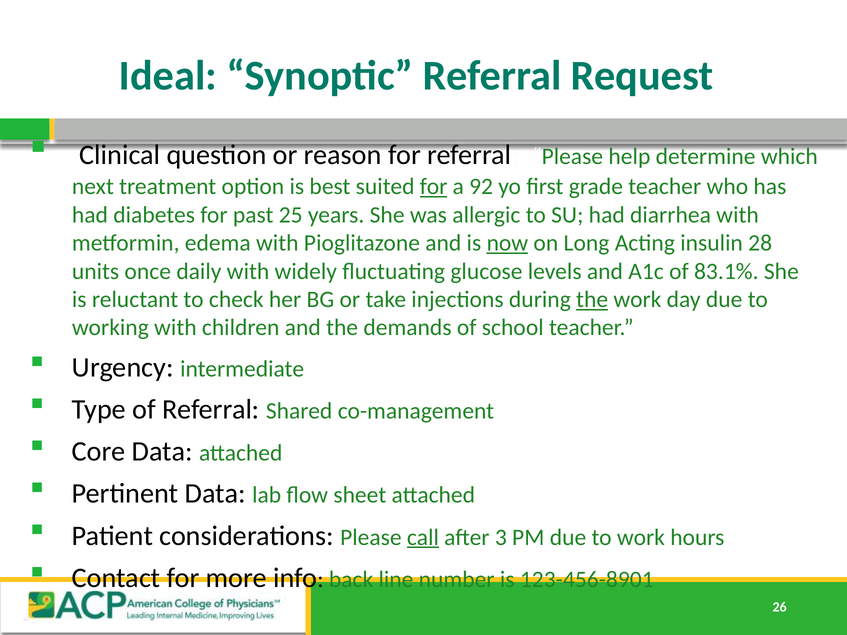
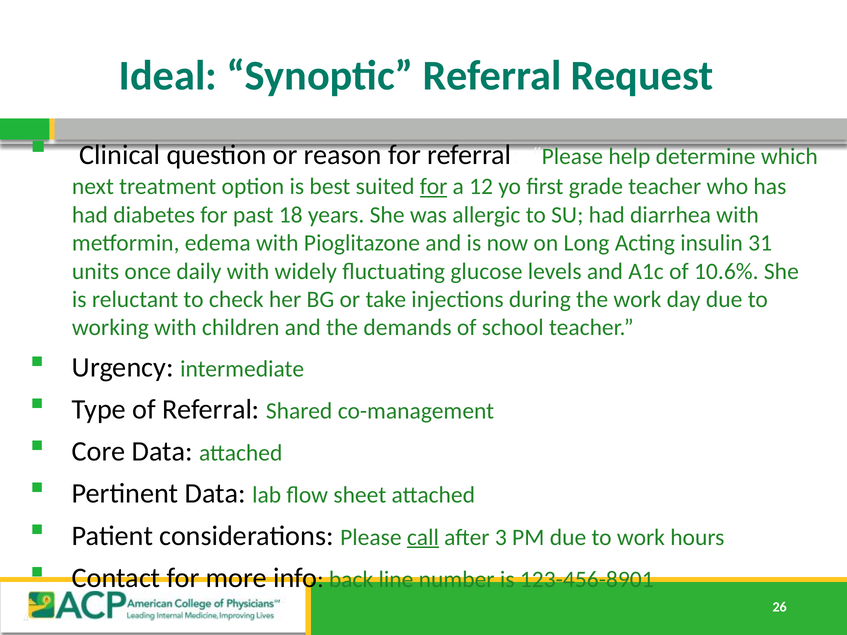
92: 92 -> 12
25: 25 -> 18
now underline: present -> none
28: 28 -> 31
83.1%: 83.1% -> 10.6%
the at (592, 300) underline: present -> none
